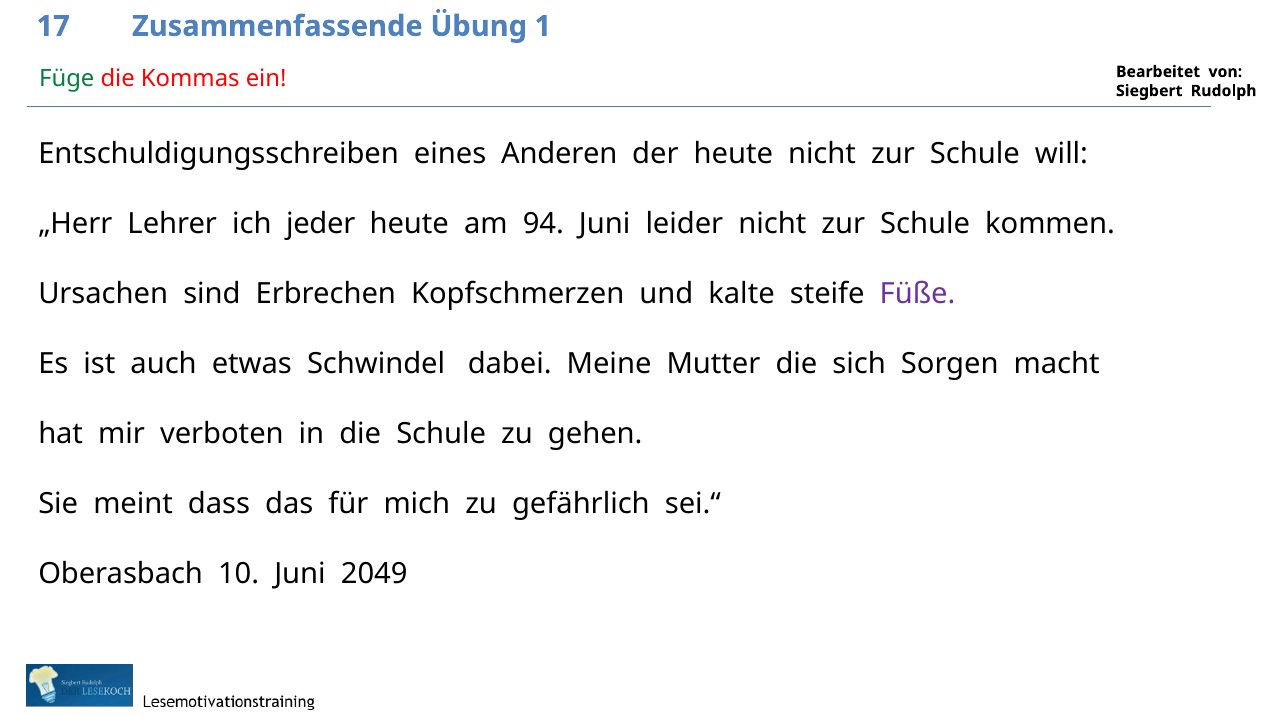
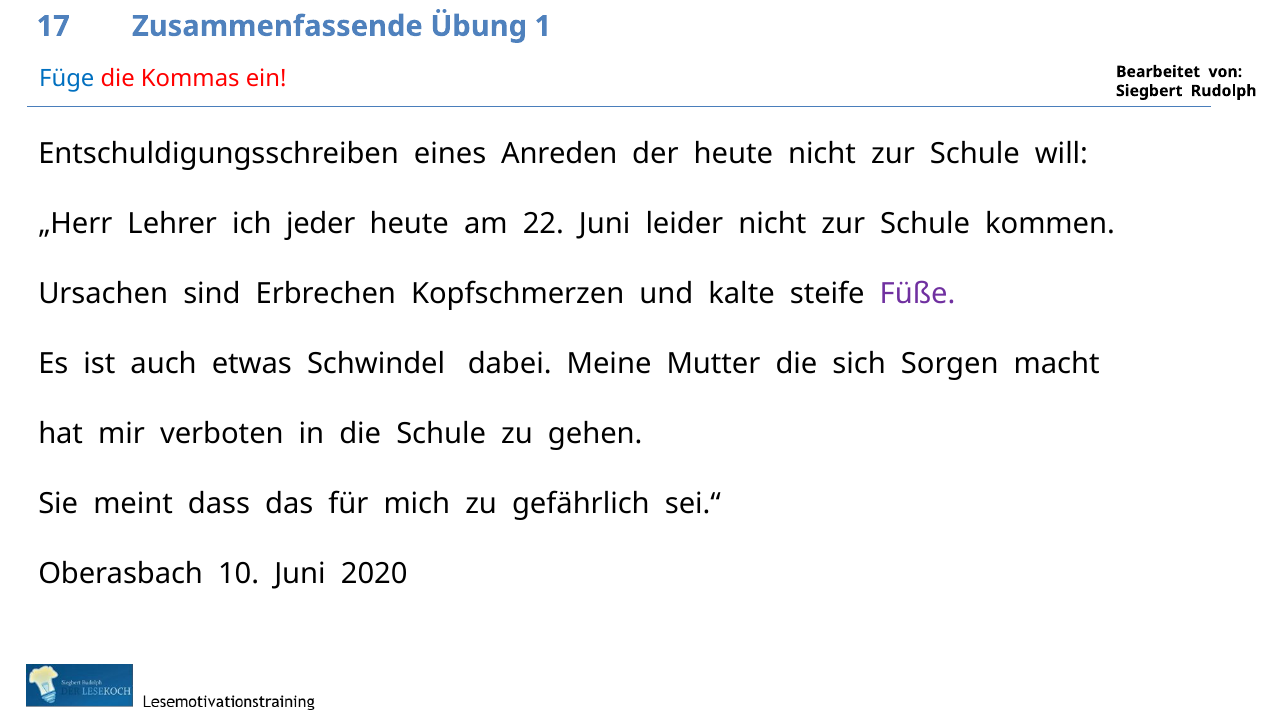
Füge colour: green -> blue
Anderen: Anderen -> Anreden
94: 94 -> 22
2049: 2049 -> 2020
